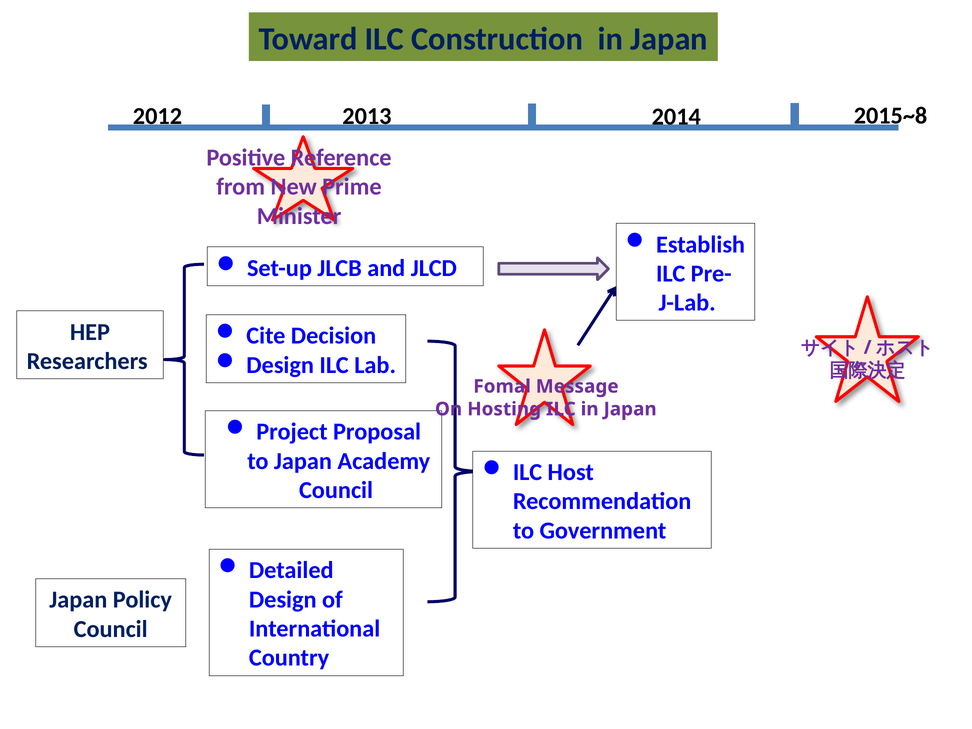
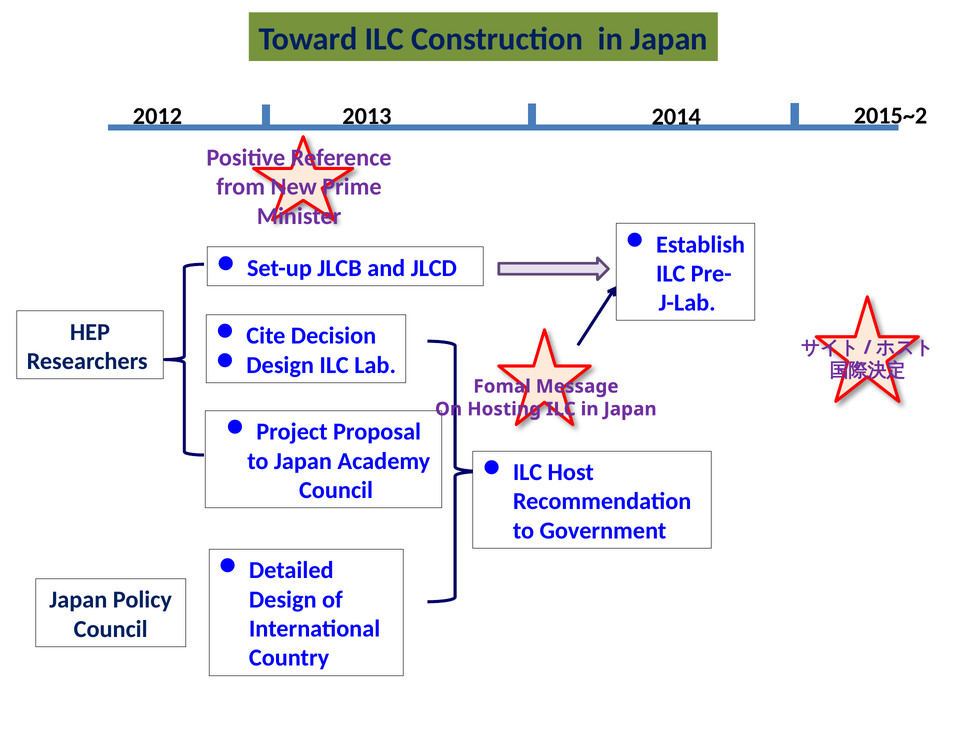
2015~8: 2015~8 -> 2015~2
